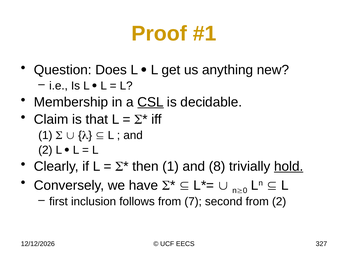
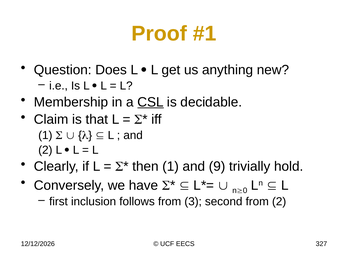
8: 8 -> 9
hold underline: present -> none
7: 7 -> 3
